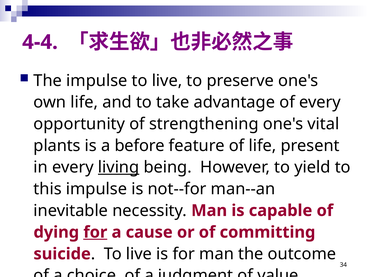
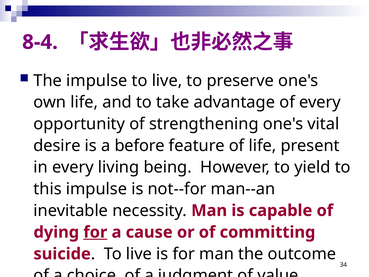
4-4: 4-4 -> 8-4
plants: plants -> desire
living underline: present -> none
